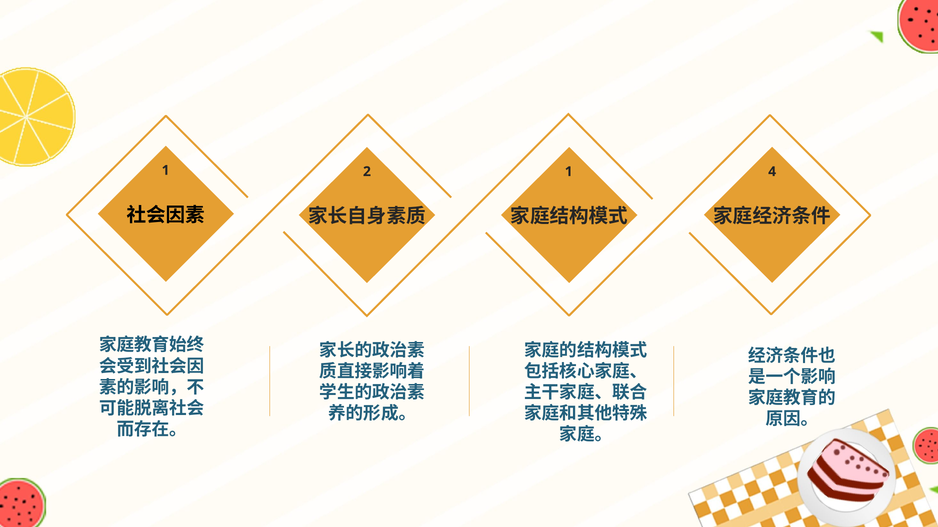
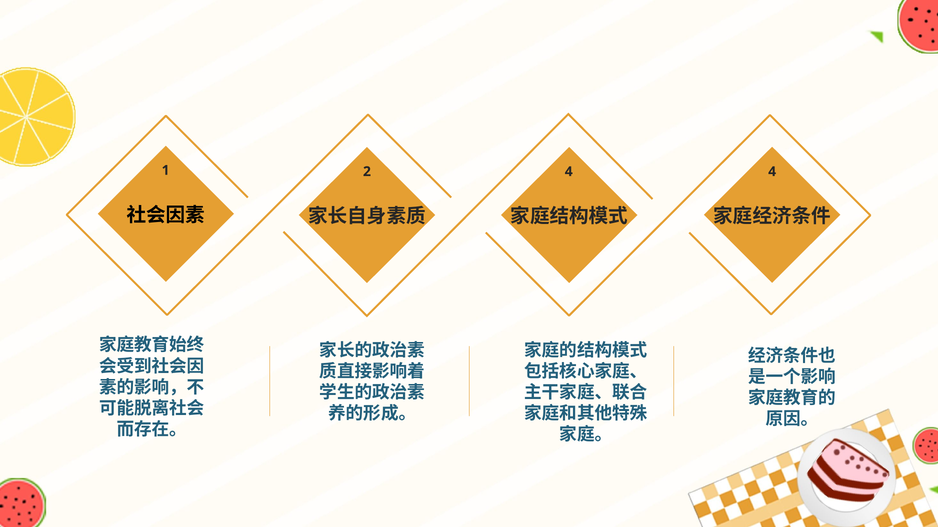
2 1: 1 -> 4
